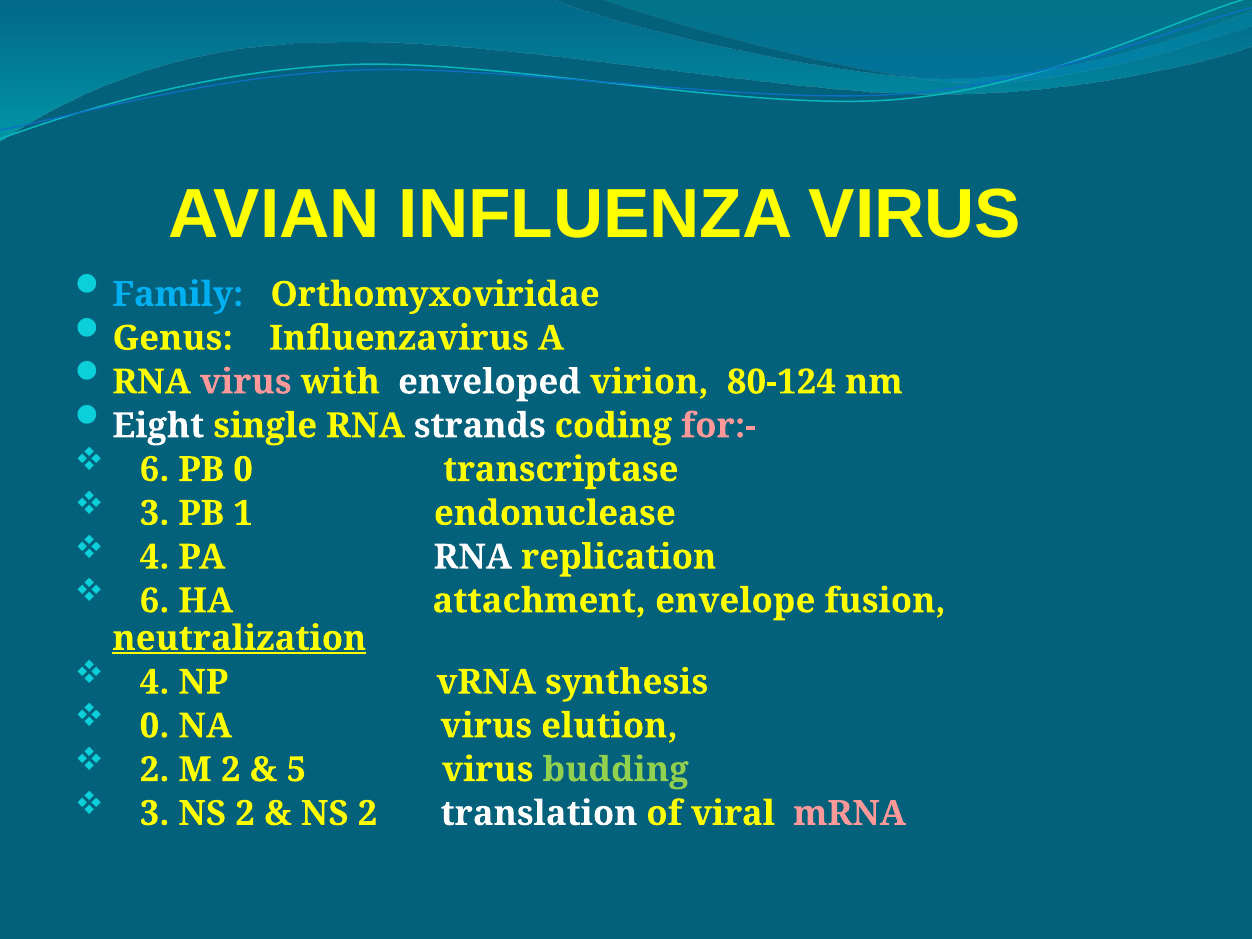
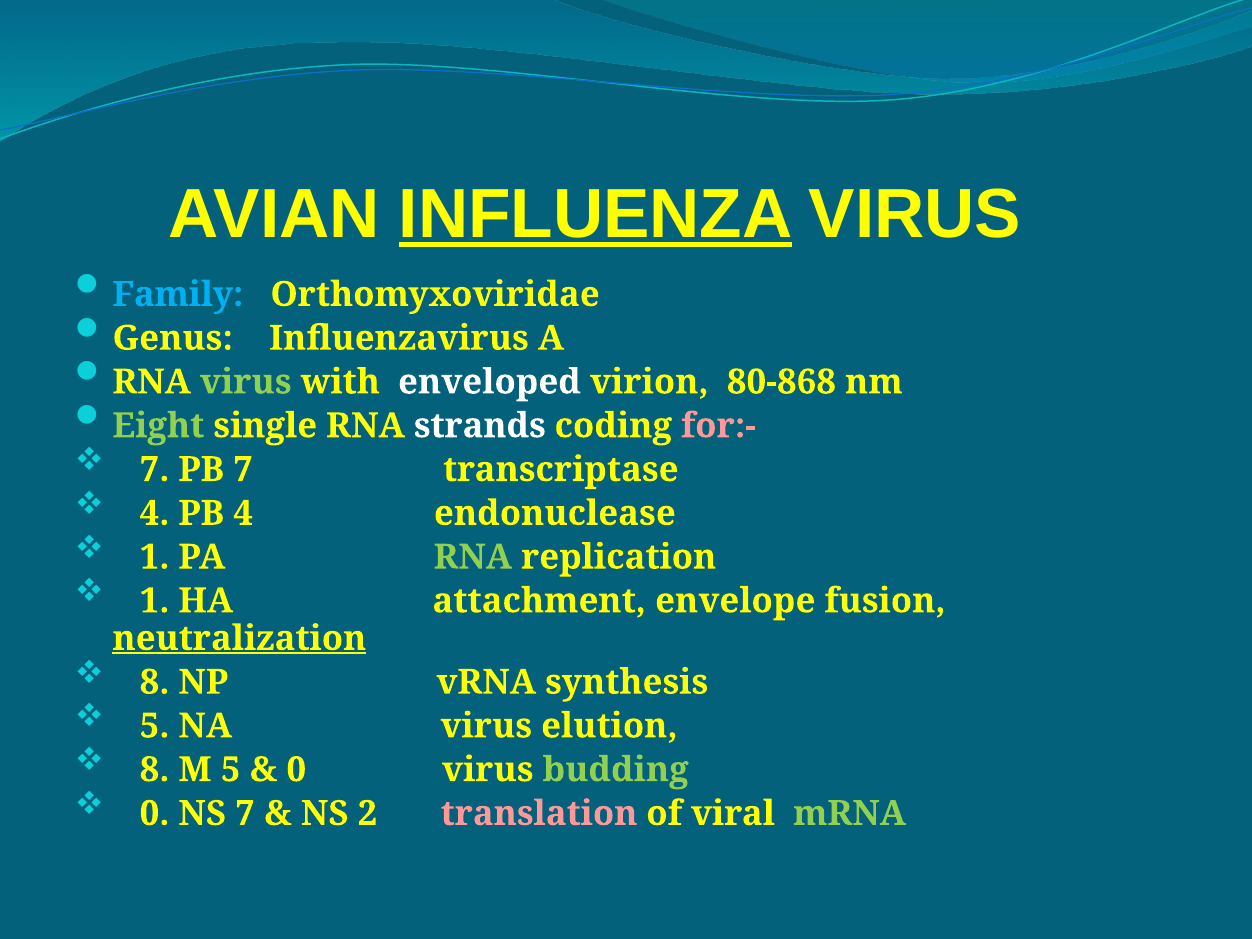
INFLUENZA underline: none -> present
virus at (246, 382) colour: pink -> light green
80-124: 80-124 -> 80-868
Eight colour: white -> light green
6 at (155, 470): 6 -> 7
PB 0: 0 -> 7
3 at (155, 513): 3 -> 4
PB 1: 1 -> 4
4 at (155, 557): 4 -> 1
RNA at (473, 557) colour: white -> light green
6 at (155, 601): 6 -> 1
4 at (155, 682): 4 -> 8
0 at (155, 726): 0 -> 5
2 at (155, 770): 2 -> 8
M 2: 2 -> 5
5 at (296, 770): 5 -> 0
3 at (155, 814): 3 -> 0
2 at (245, 814): 2 -> 7
translation colour: white -> pink
mRNA colour: pink -> light green
